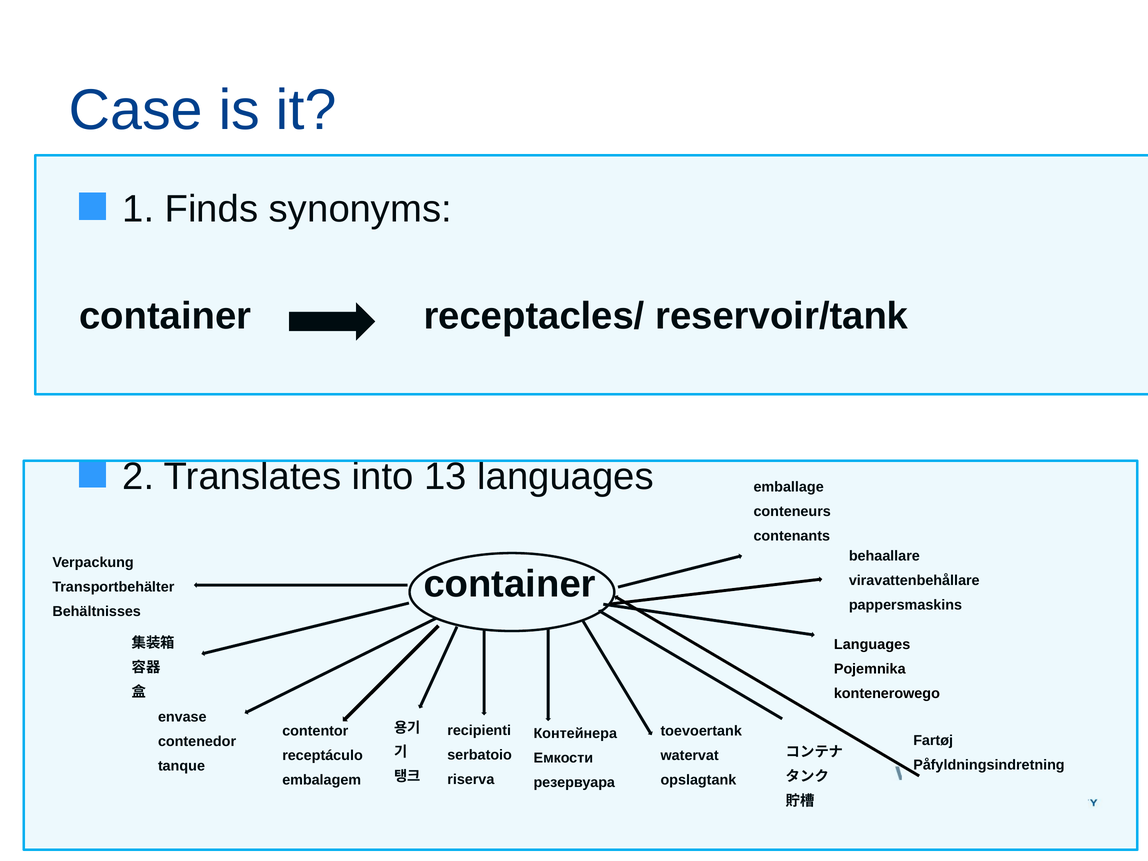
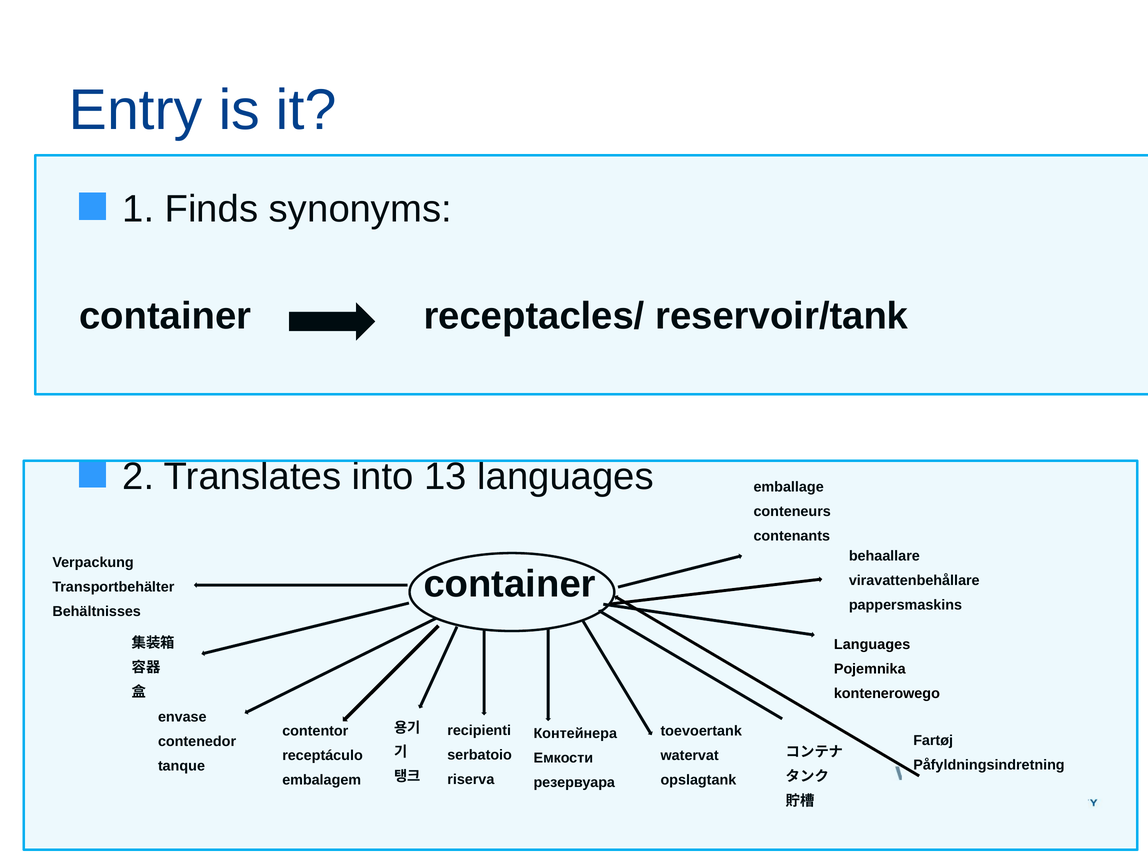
Case: Case -> Entry
